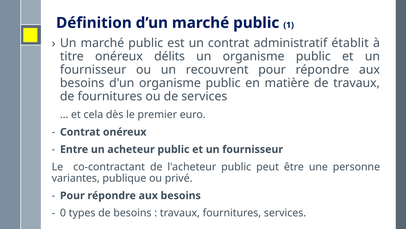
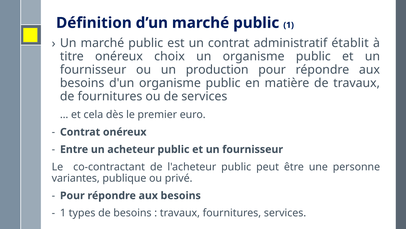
délits: délits -> choix
recouvrent: recouvrent -> production
0 at (63, 213): 0 -> 1
